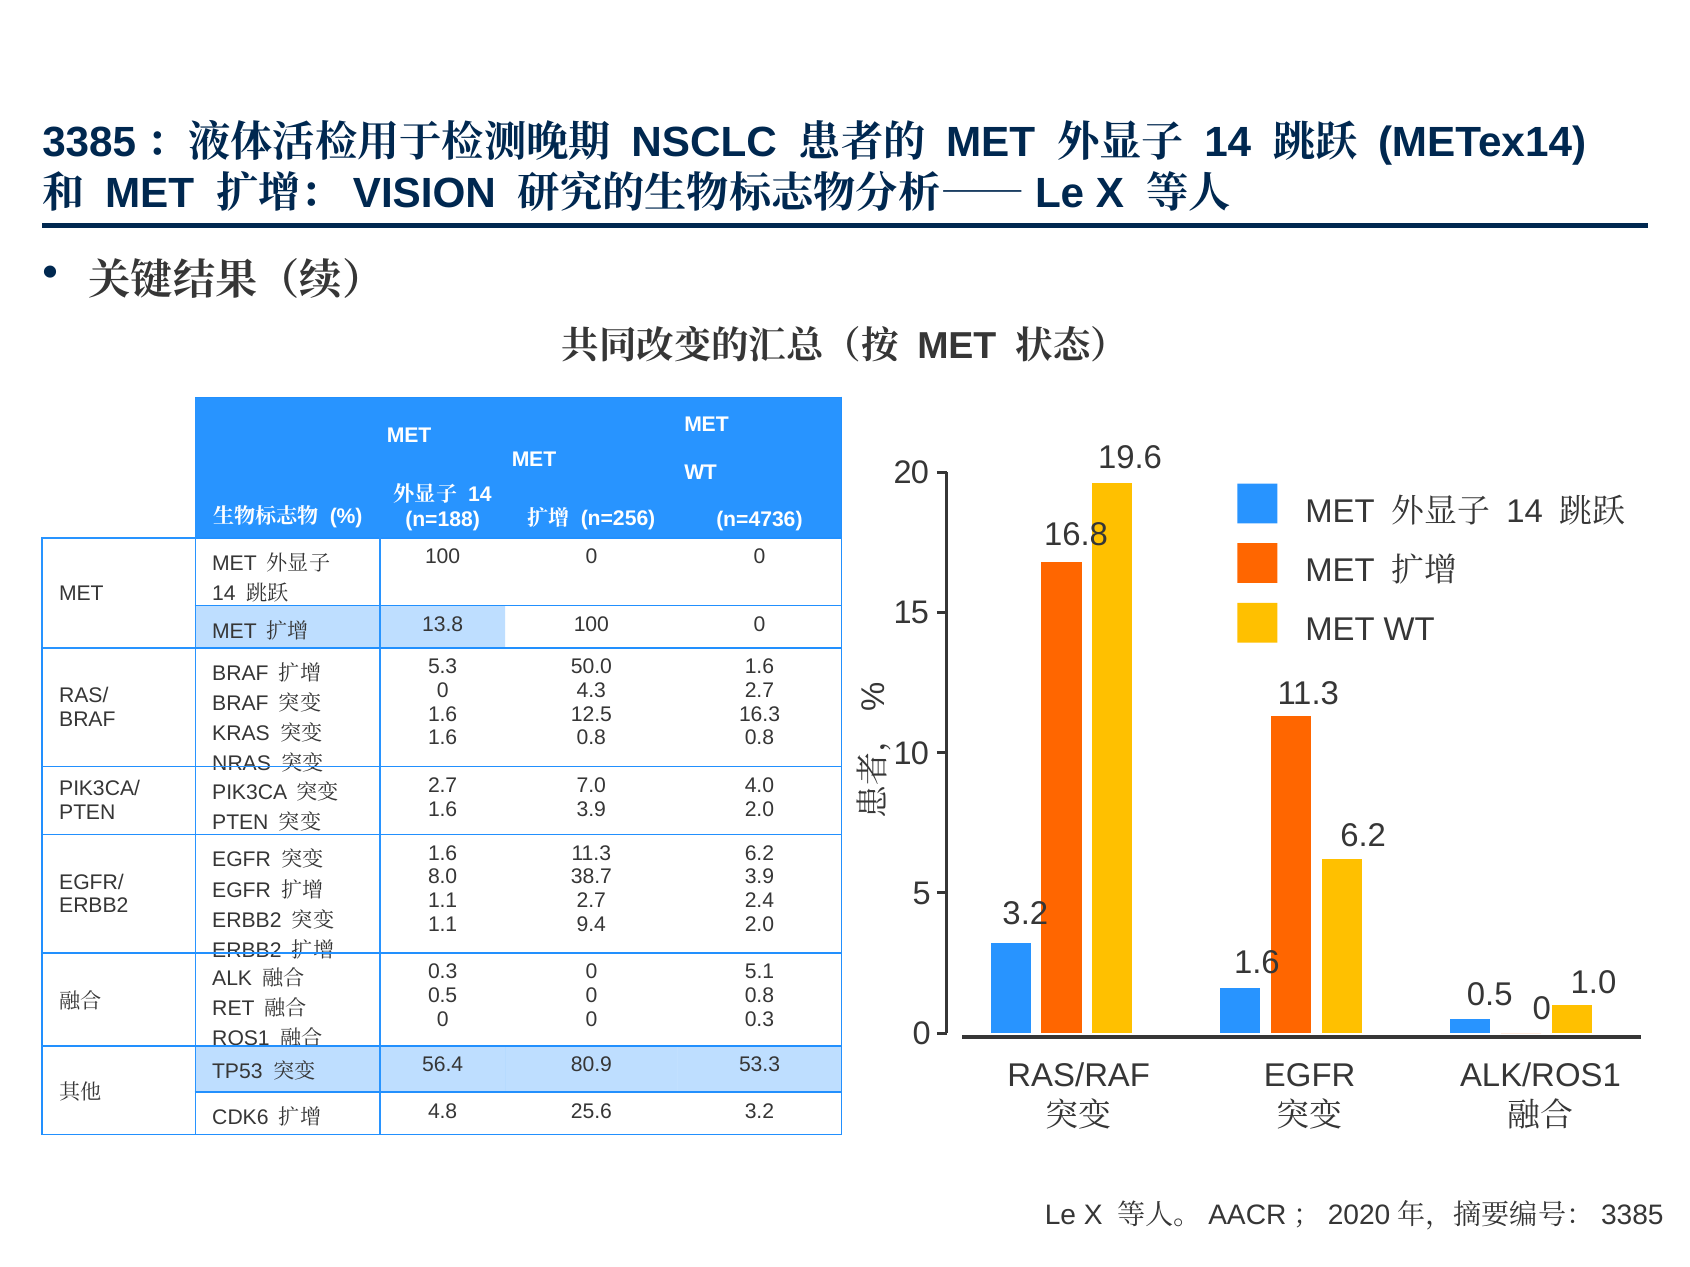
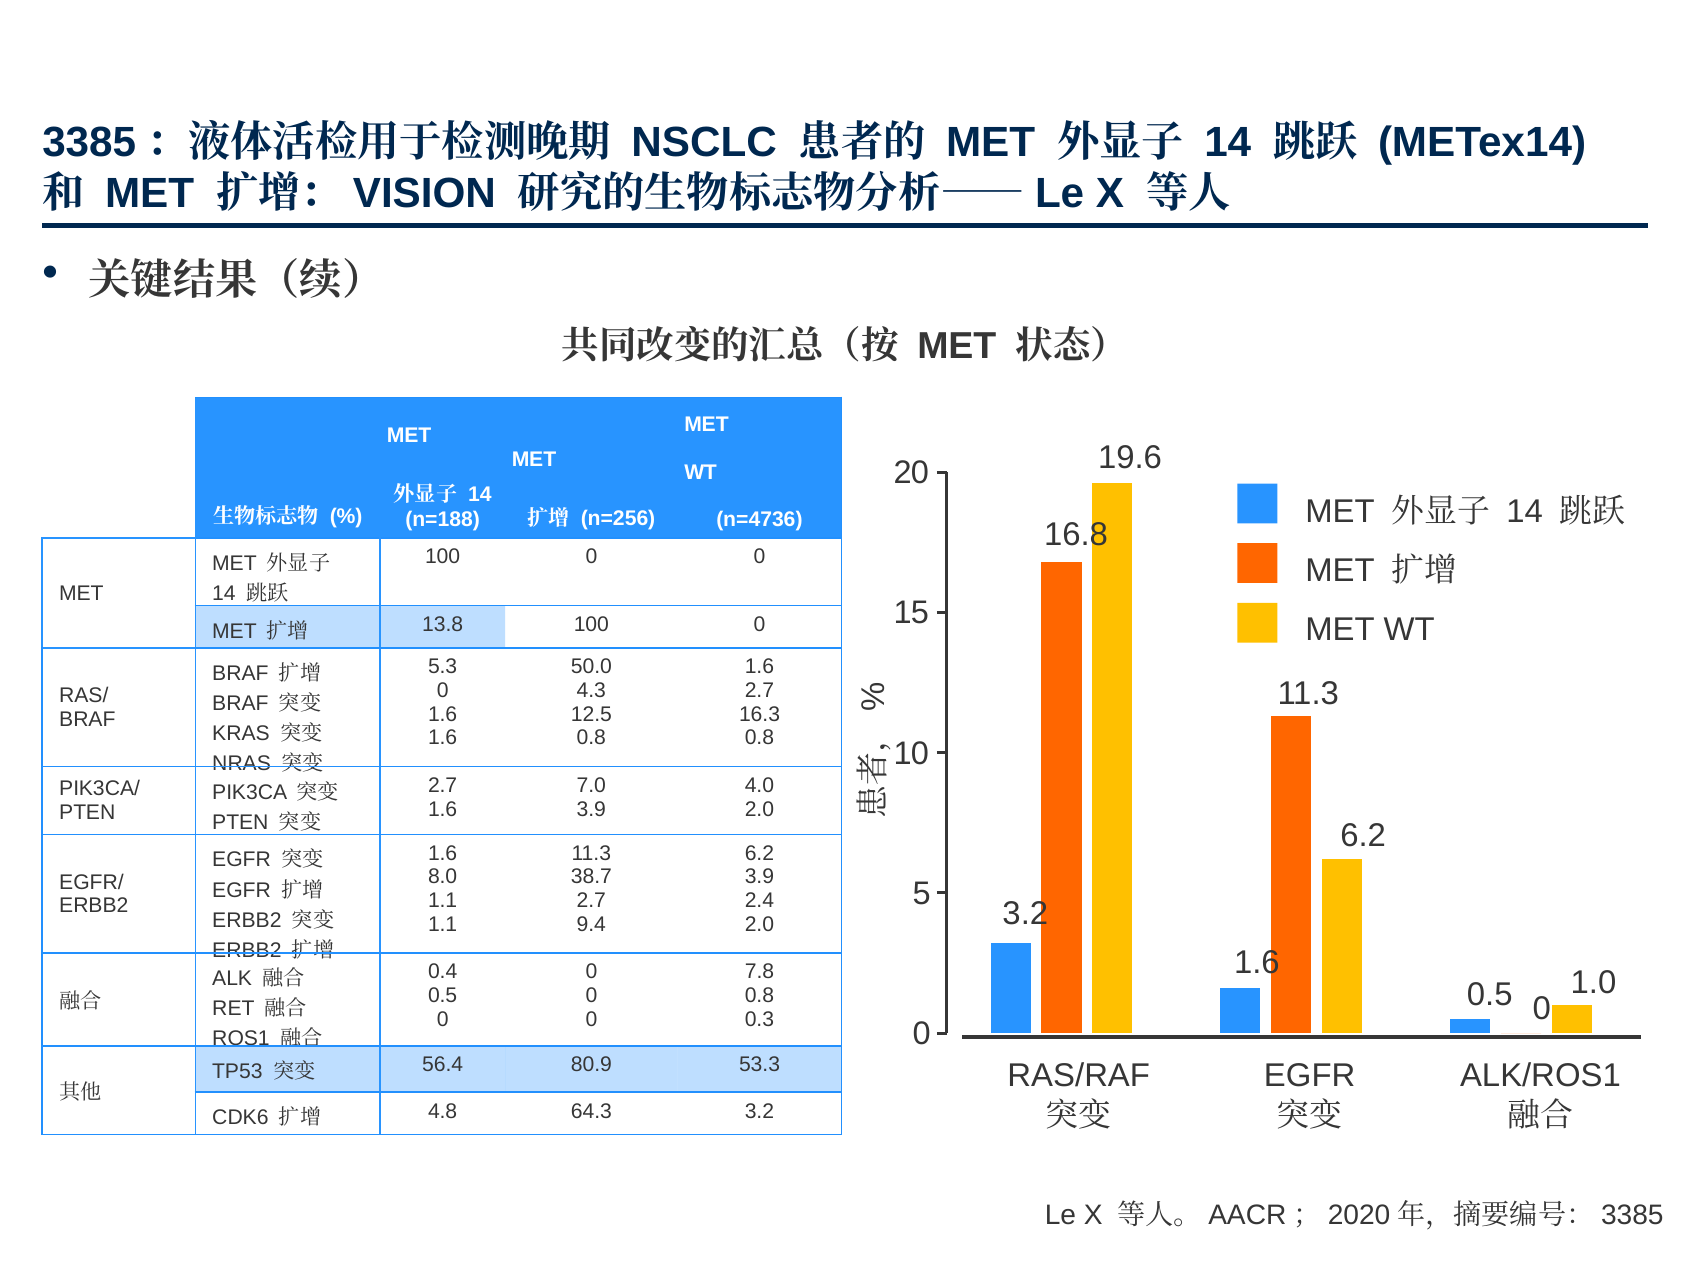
0.3 at (443, 972): 0.3 -> 0.4
5.1: 5.1 -> 7.8
25.6: 25.6 -> 64.3
